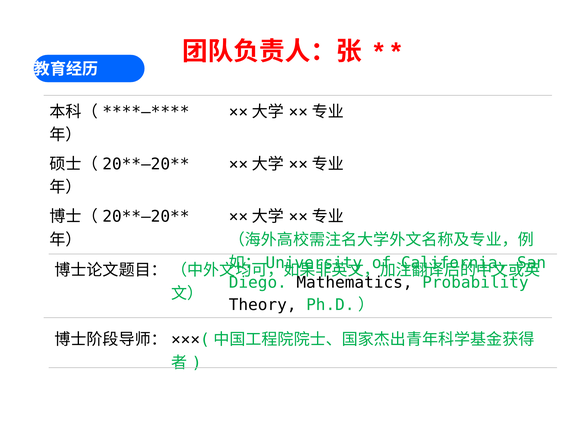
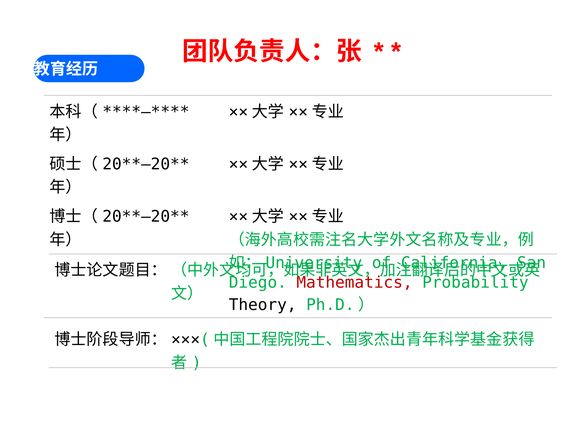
Mathematics colour: black -> red
